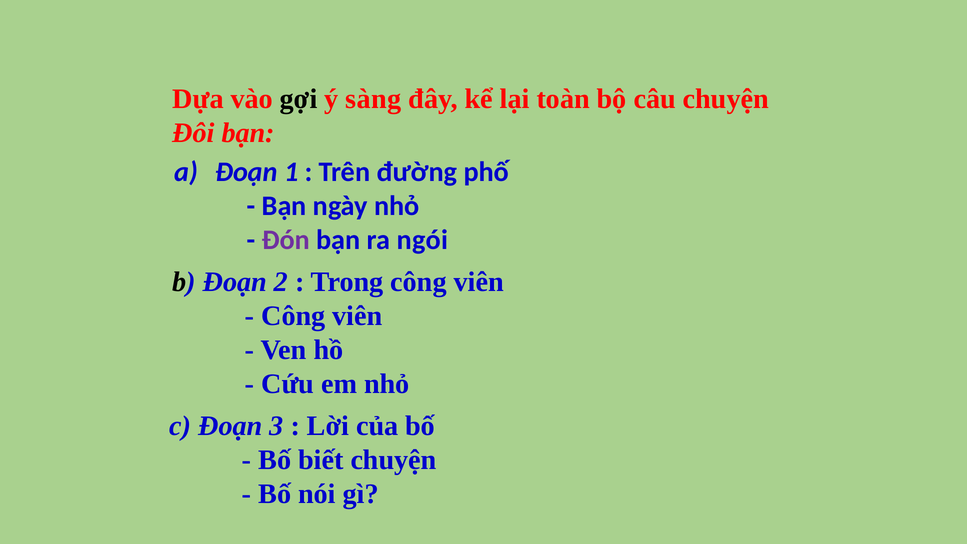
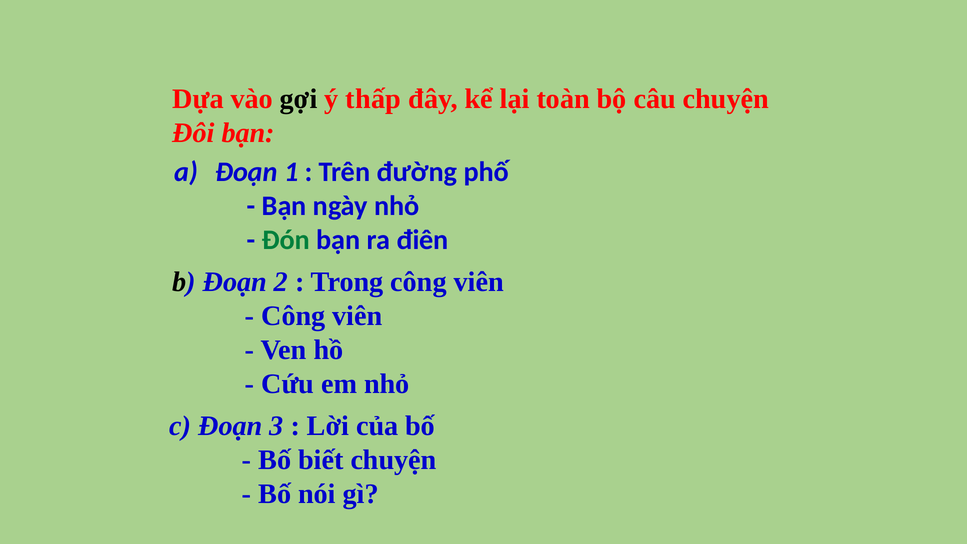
sàng: sàng -> thấp
Đón colour: purple -> green
ngói: ngói -> điên
